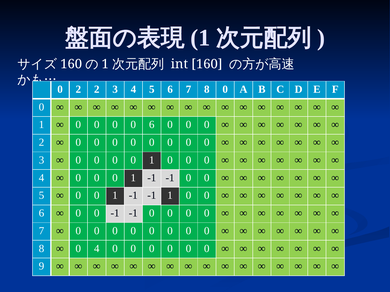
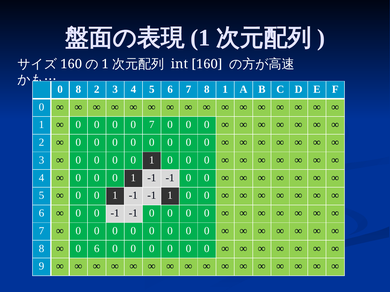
0 2: 2 -> 8
8 0: 0 -> 1
0 6: 6 -> 7
0 4: 4 -> 6
